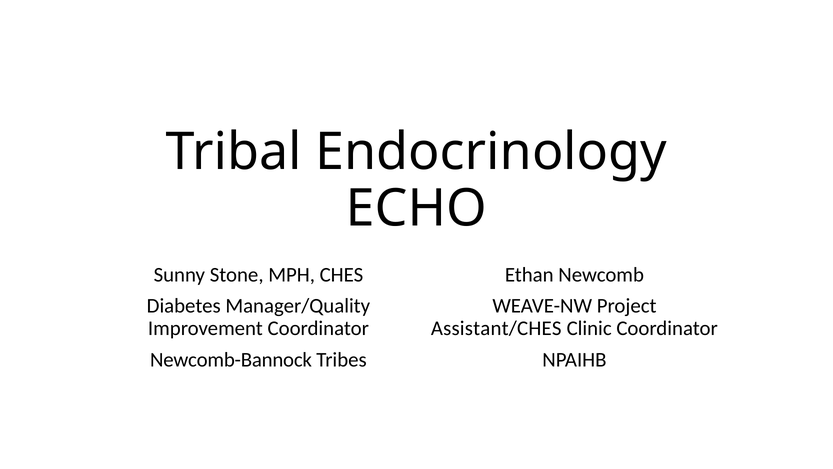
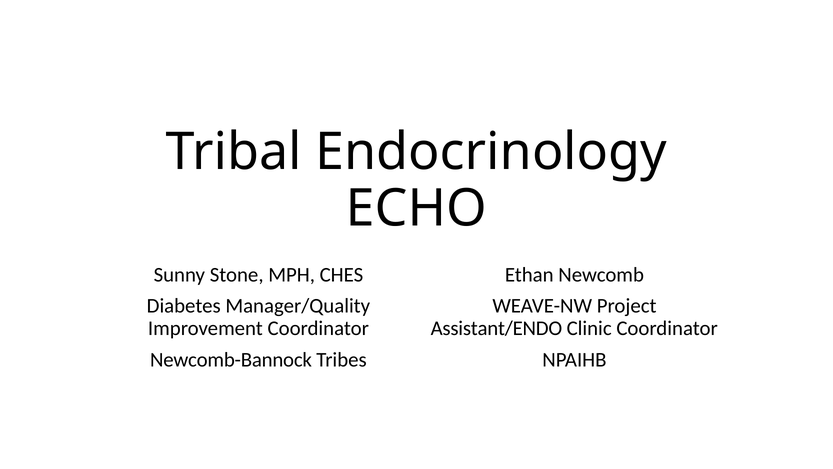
Assistant/CHES: Assistant/CHES -> Assistant/ENDO
